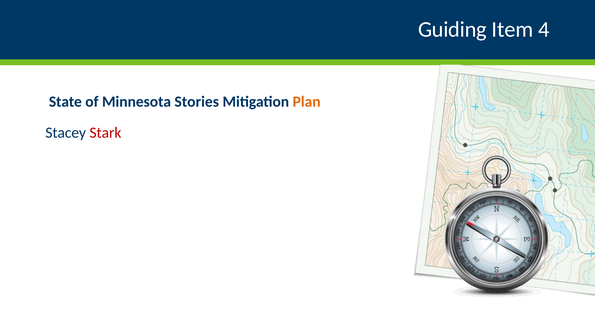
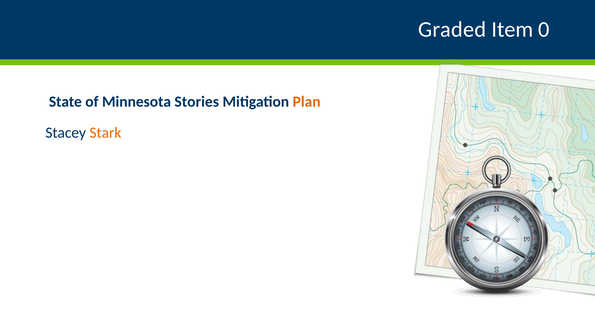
Guiding: Guiding -> Graded
4: 4 -> 0
Stark colour: red -> orange
